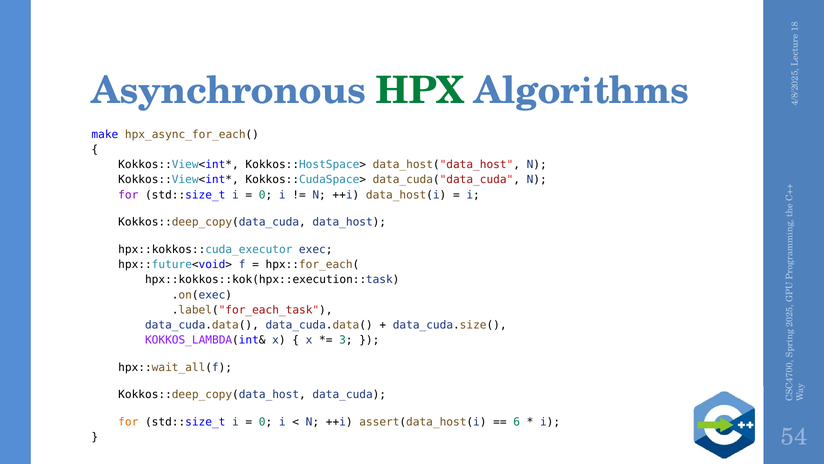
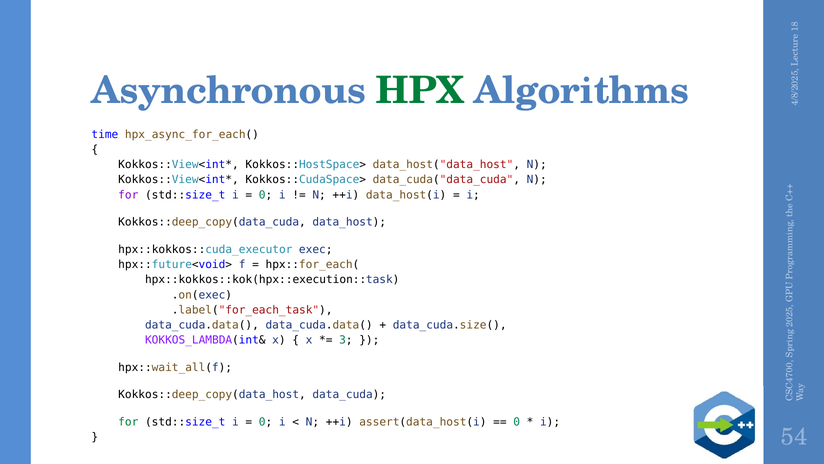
make: make -> time
for at (128, 422) colour: orange -> green
6 at (517, 422): 6 -> 0
